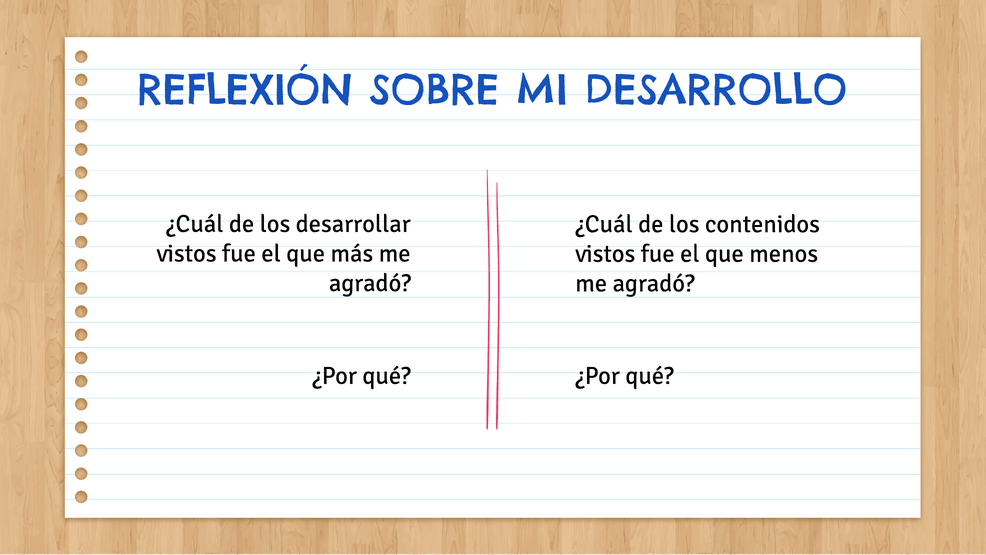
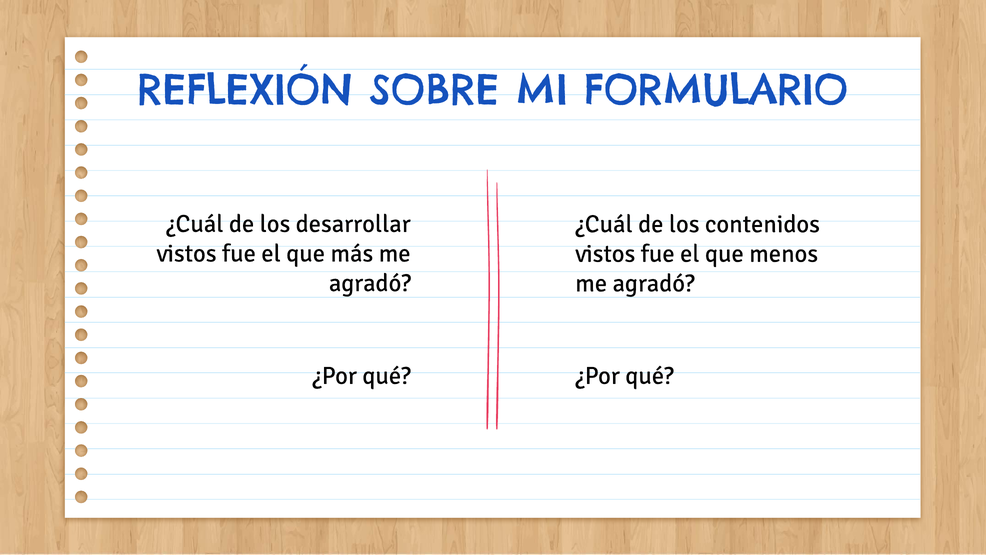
DESARROLLO: DESARROLLO -> FORMULARIO
